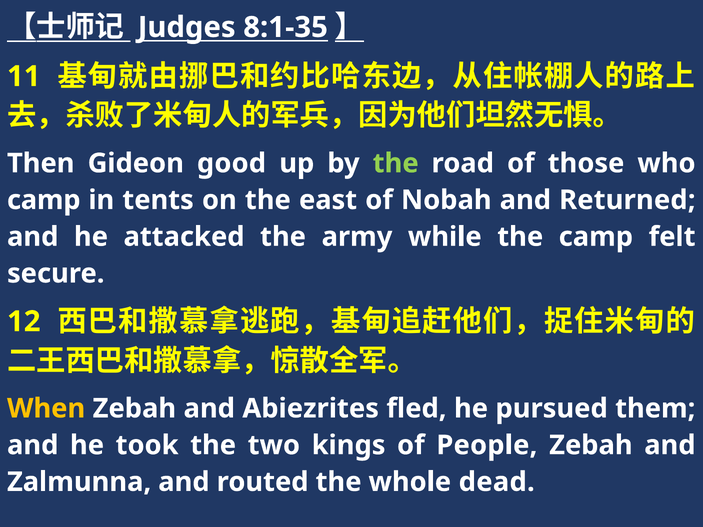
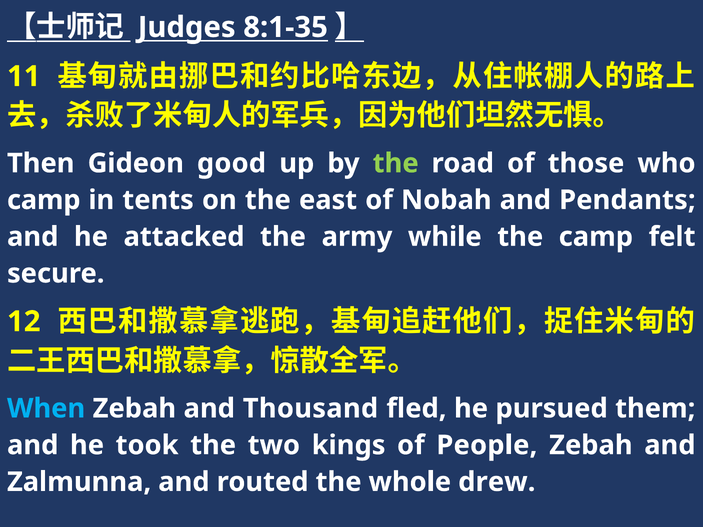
Returned: Returned -> Pendants
When colour: yellow -> light blue
Abiezrites: Abiezrites -> Thousand
dead: dead -> drew
